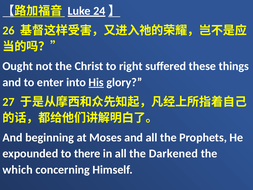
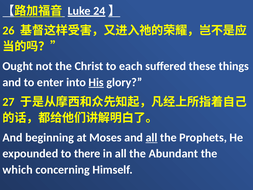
right: right -> each
all at (152, 137) underline: none -> present
Darkened: Darkened -> Abundant
